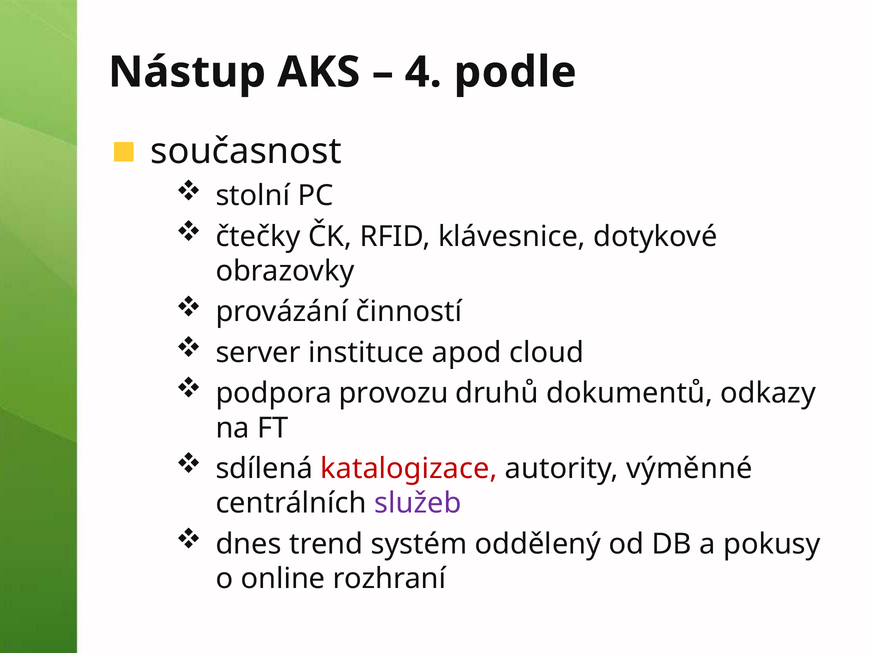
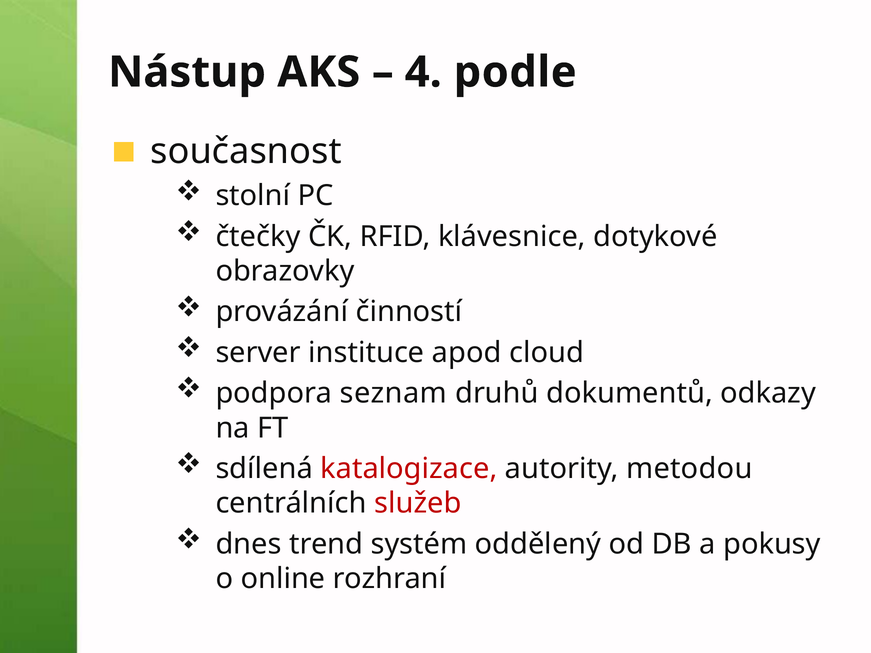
provozu: provozu -> seznam
výměnné: výměnné -> metodou
služeb colour: purple -> red
